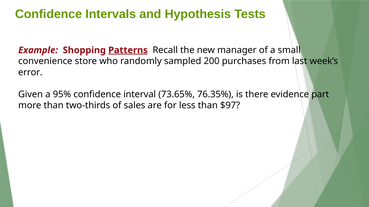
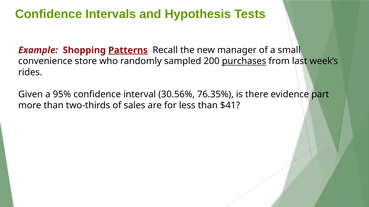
purchases underline: none -> present
error: error -> rides
73.65%: 73.65% -> 30.56%
$97: $97 -> $41
